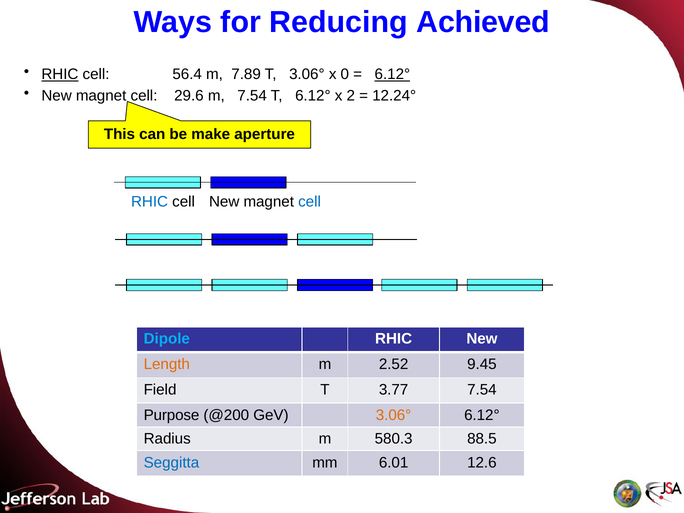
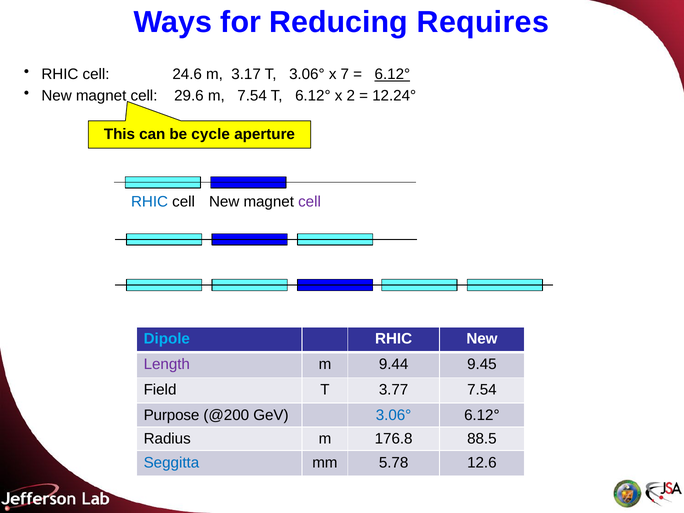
Achieved: Achieved -> Requires
RHIC at (60, 74) underline: present -> none
56.4: 56.4 -> 24.6
7.89: 7.89 -> 3.17
0: 0 -> 7
make: make -> cycle
cell at (310, 202) colour: blue -> purple
Length colour: orange -> purple
2.52: 2.52 -> 9.44
3.06° at (394, 415) colour: orange -> blue
580.3: 580.3 -> 176.8
6.01: 6.01 -> 5.78
